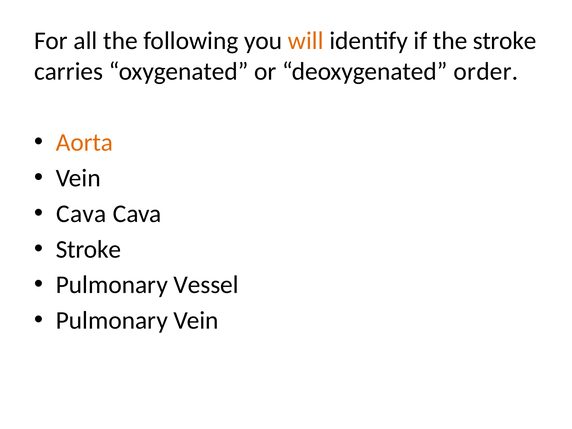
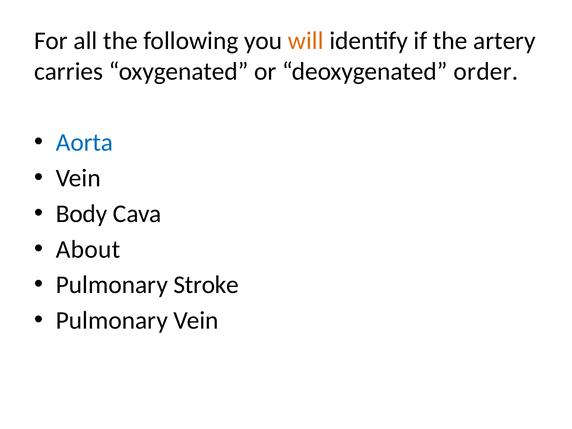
the stroke: stroke -> artery
Aorta colour: orange -> blue
Cava at (81, 214): Cava -> Body
Stroke at (88, 249): Stroke -> About
Vessel: Vessel -> Stroke
